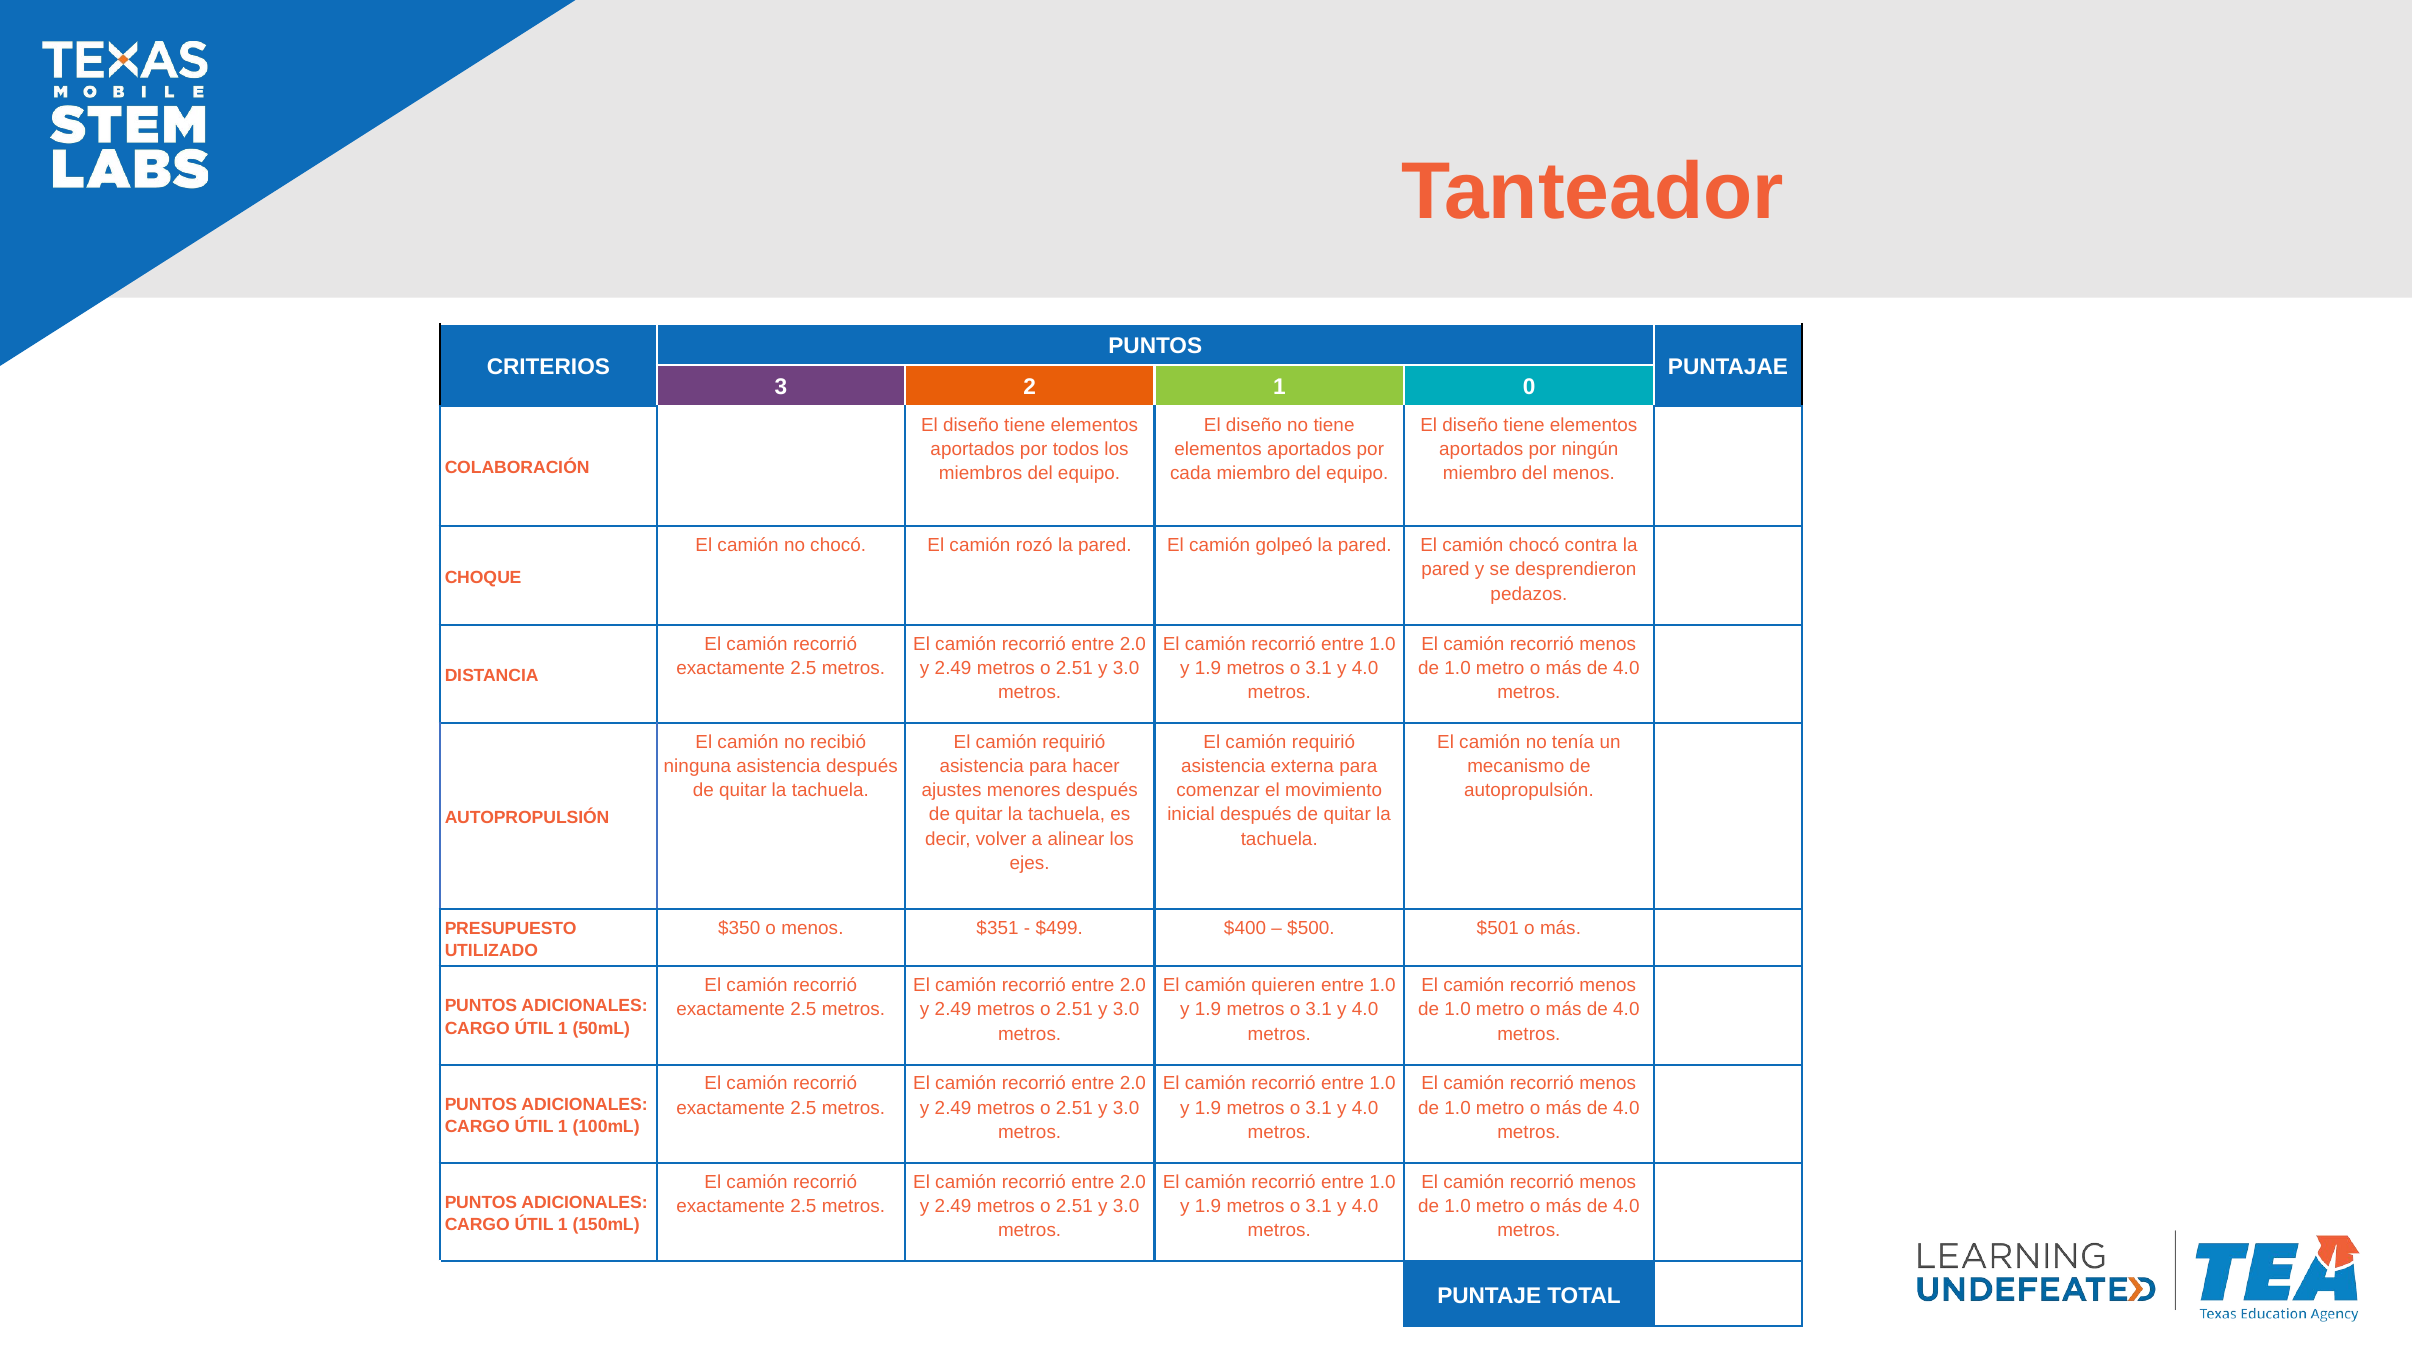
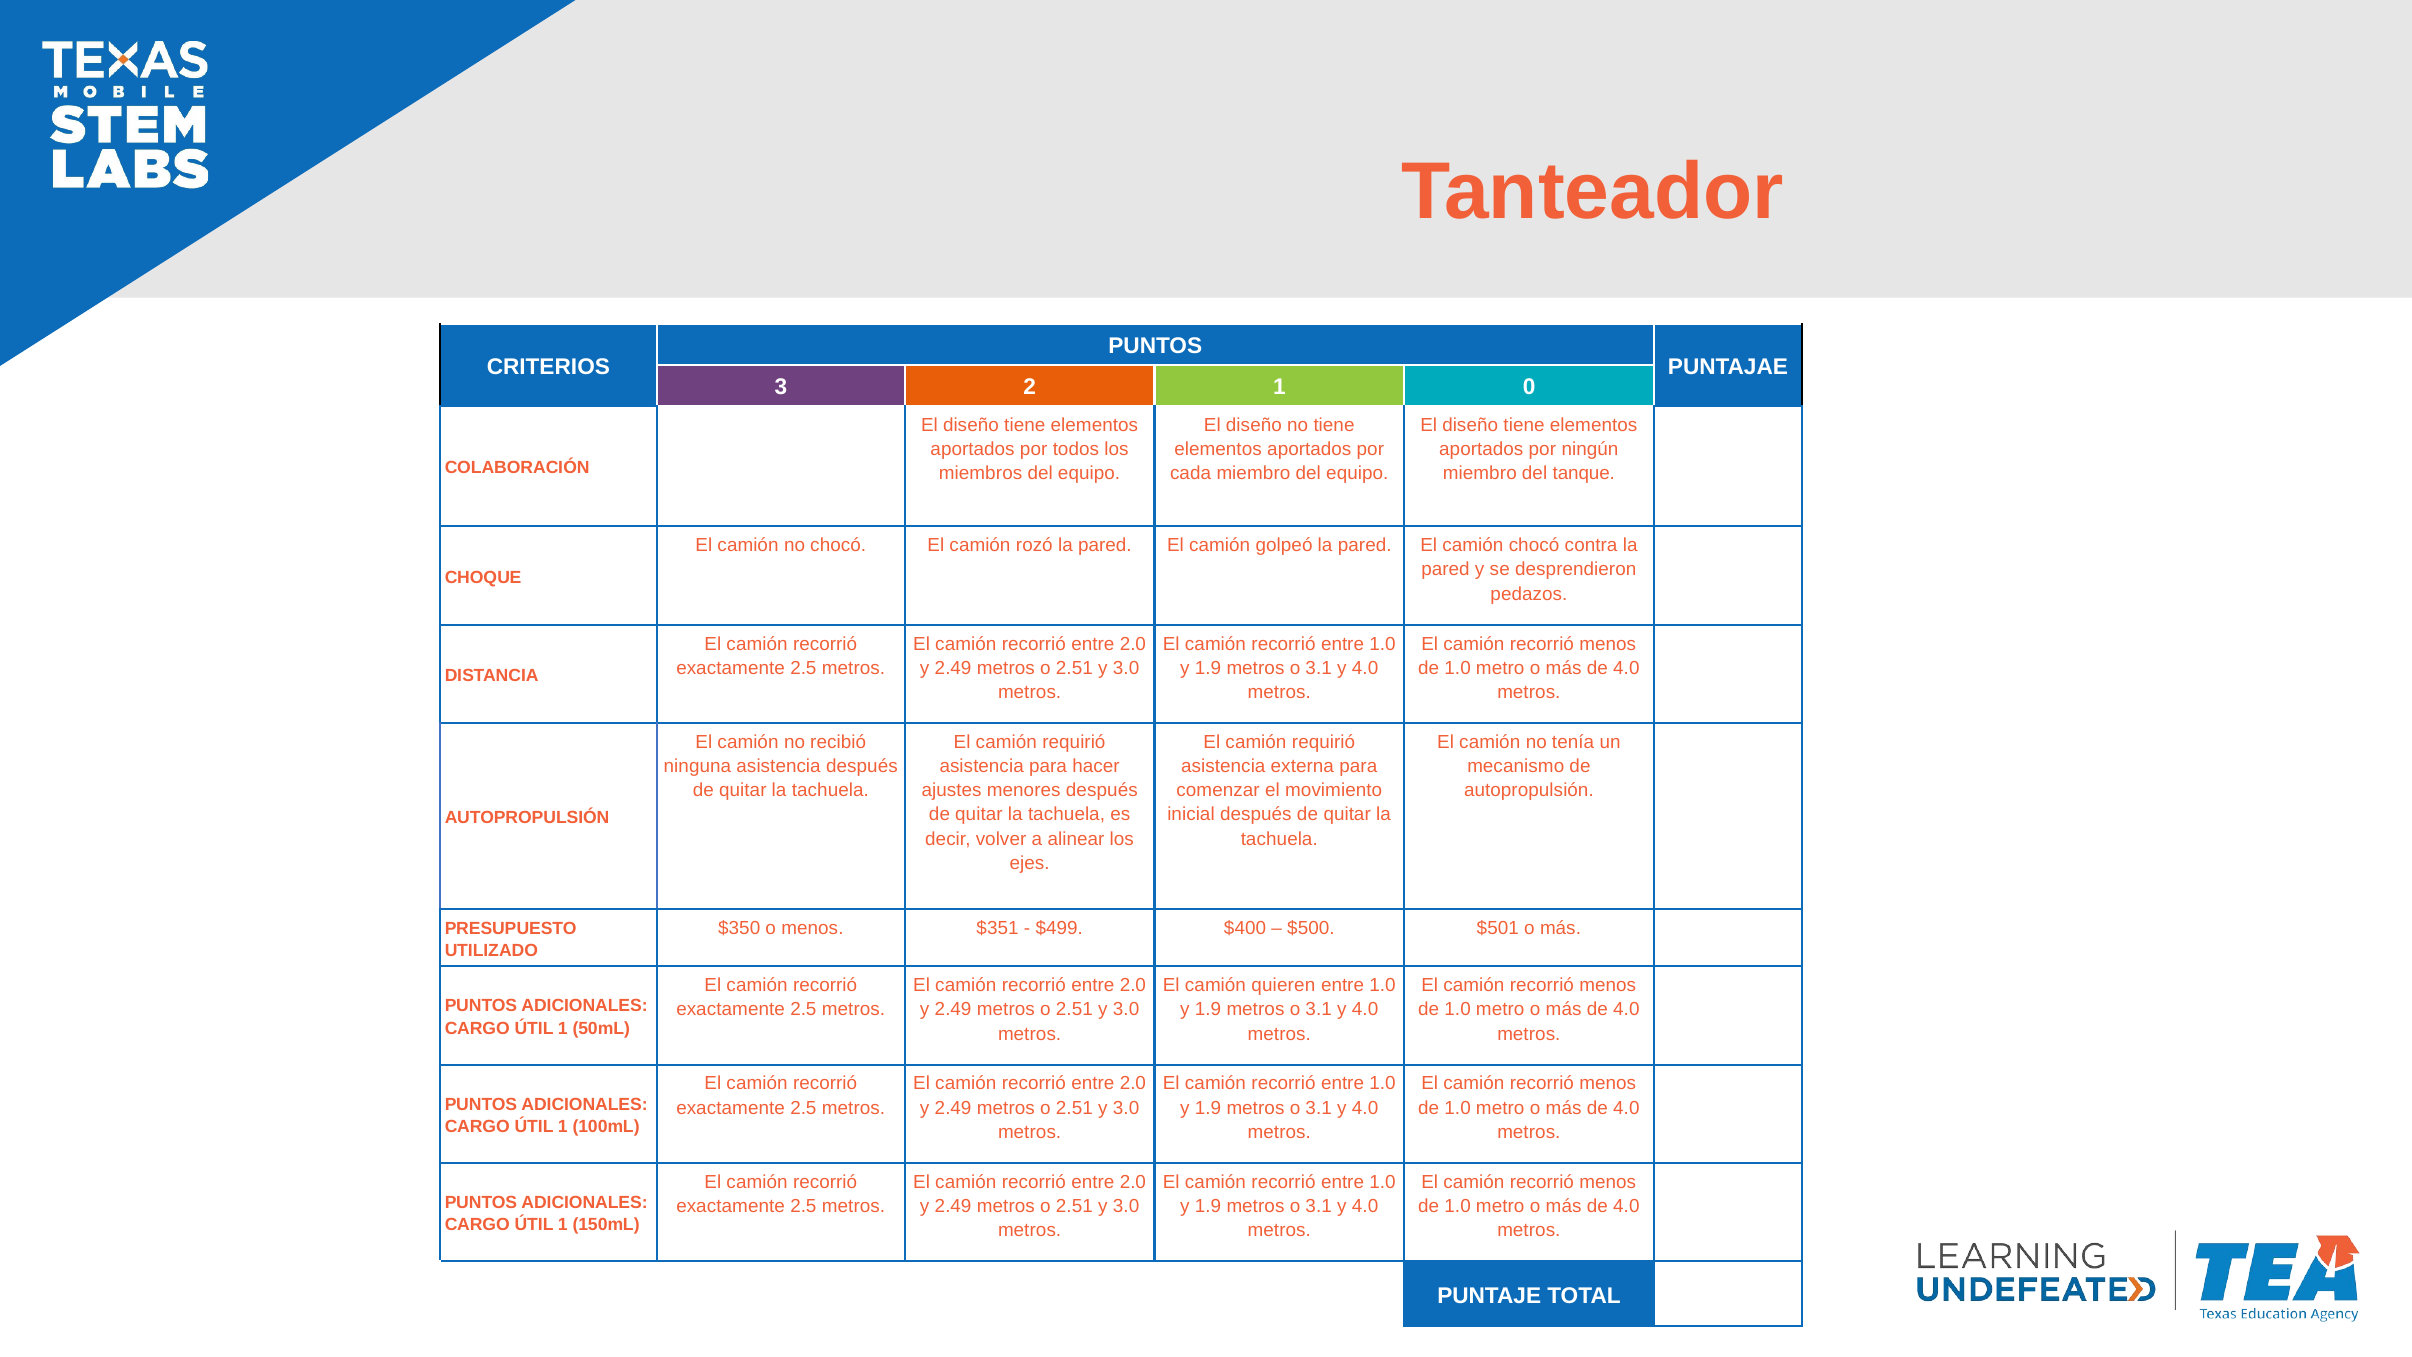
del menos: menos -> tanque
